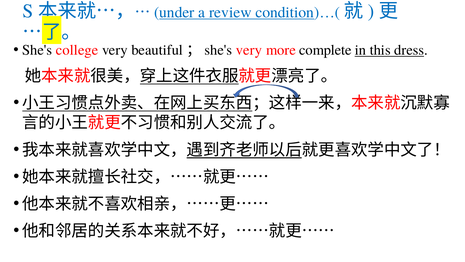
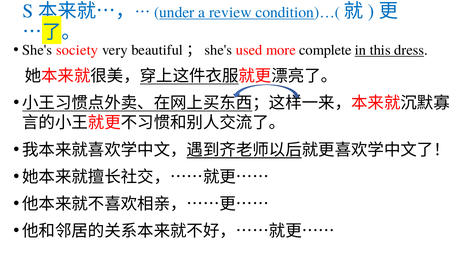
college: college -> society
beautiful；she's very: very -> used
